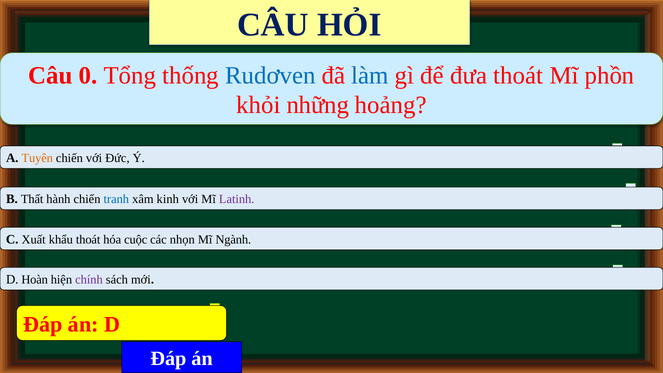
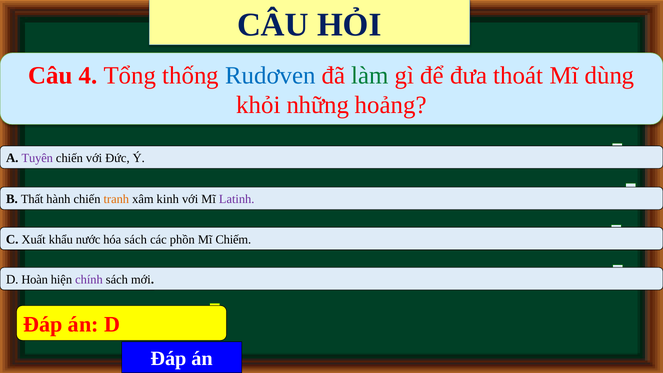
0: 0 -> 4
làm colour: blue -> green
phồn: phồn -> dùng
Tuyên colour: orange -> purple
tranh colour: blue -> orange
khẩu thoát: thoát -> nước
hóa cuộc: cuộc -> sách
nhọn: nhọn -> phồn
Ngành: Ngành -> Chiếm
